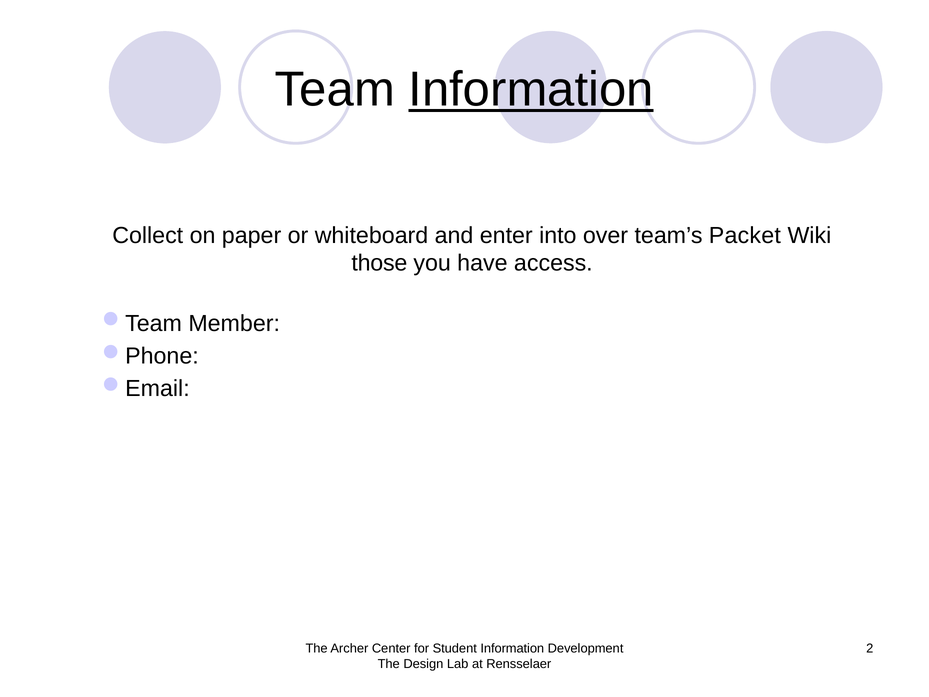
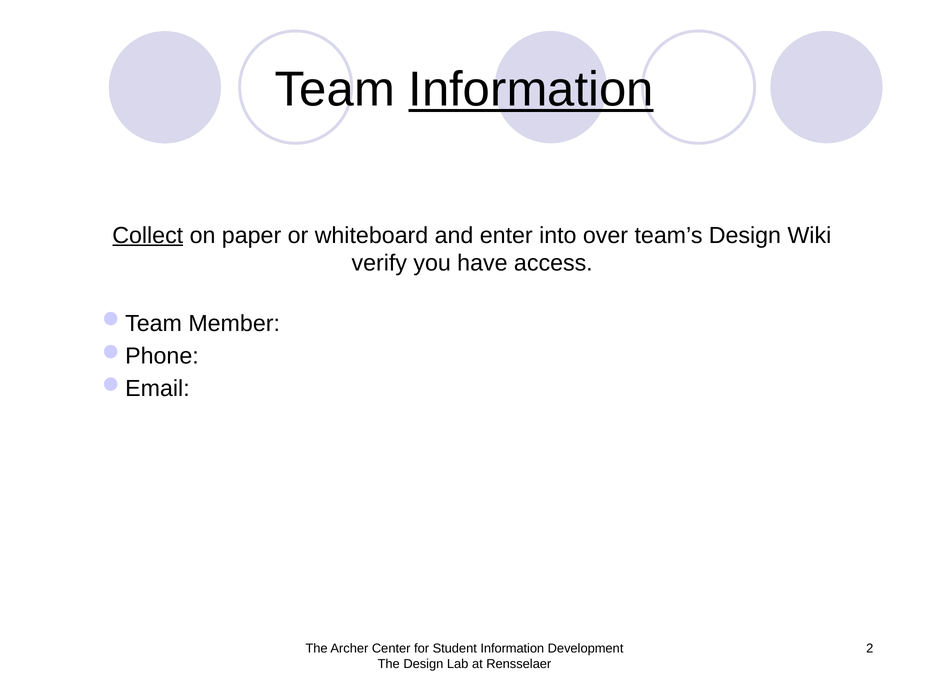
Collect underline: none -> present
team’s Packet: Packet -> Design
those: those -> verify
